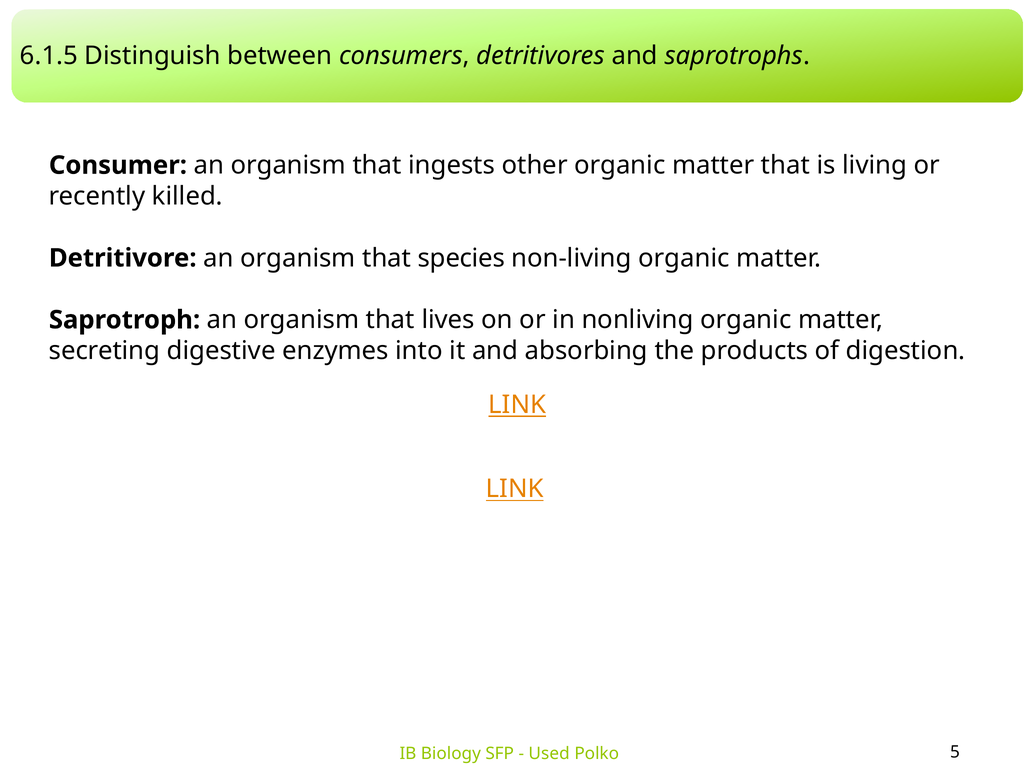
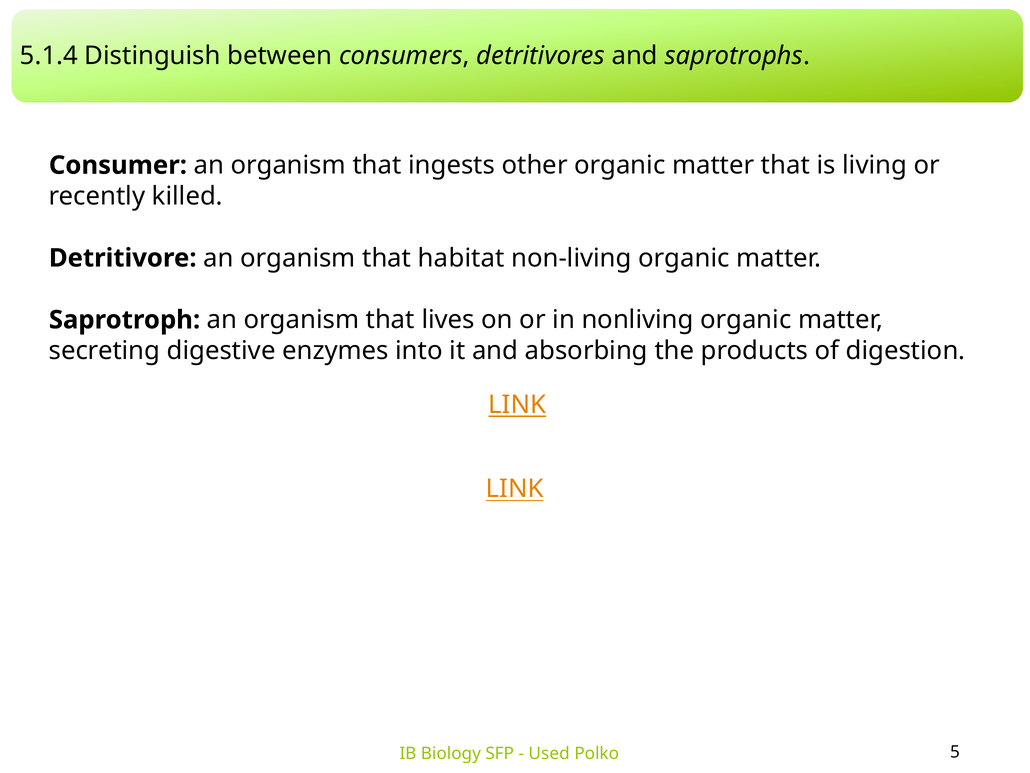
6.1.5: 6.1.5 -> 5.1.4
species: species -> habitat
